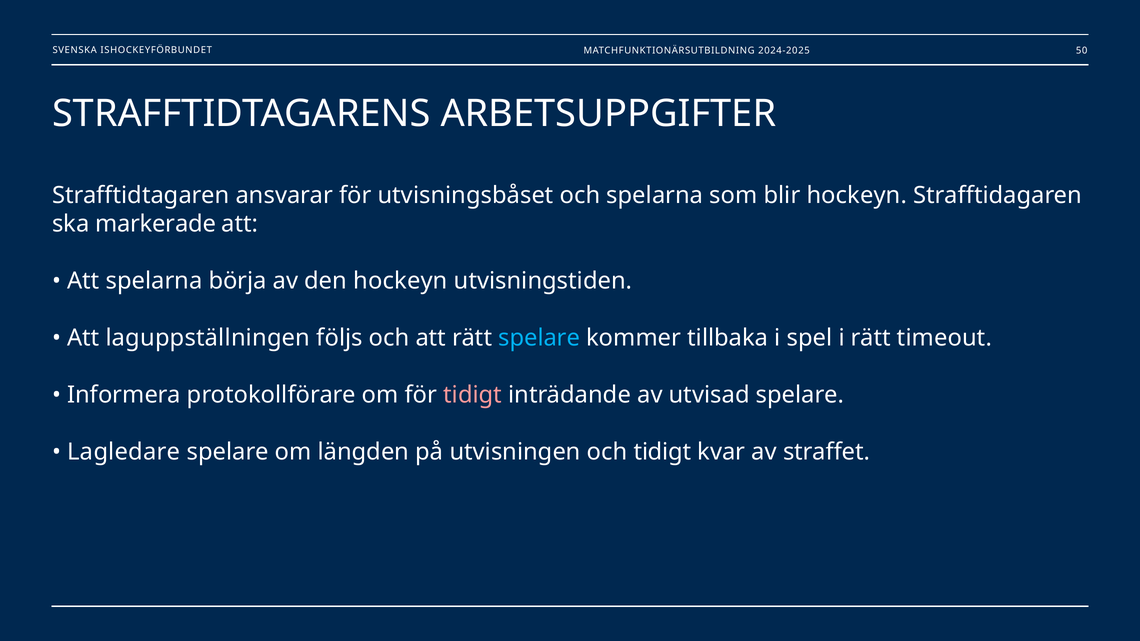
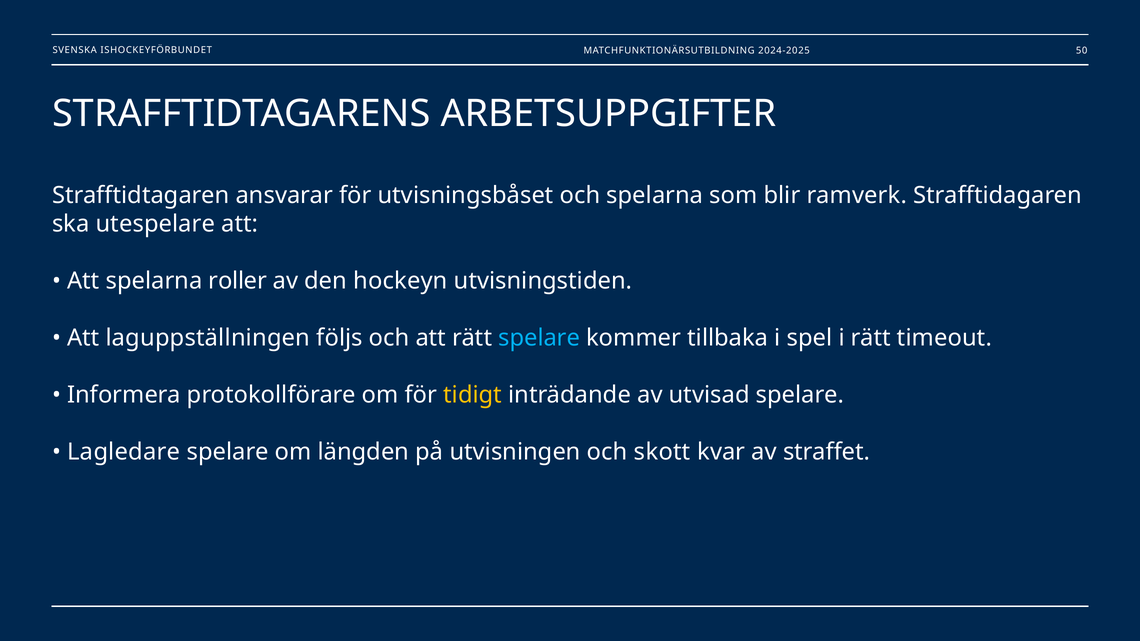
blir hockeyn: hockeyn -> ramverk
markerade: markerade -> utespelare
börja: börja -> roller
tidigt at (473, 395) colour: pink -> yellow
och tidigt: tidigt -> skott
